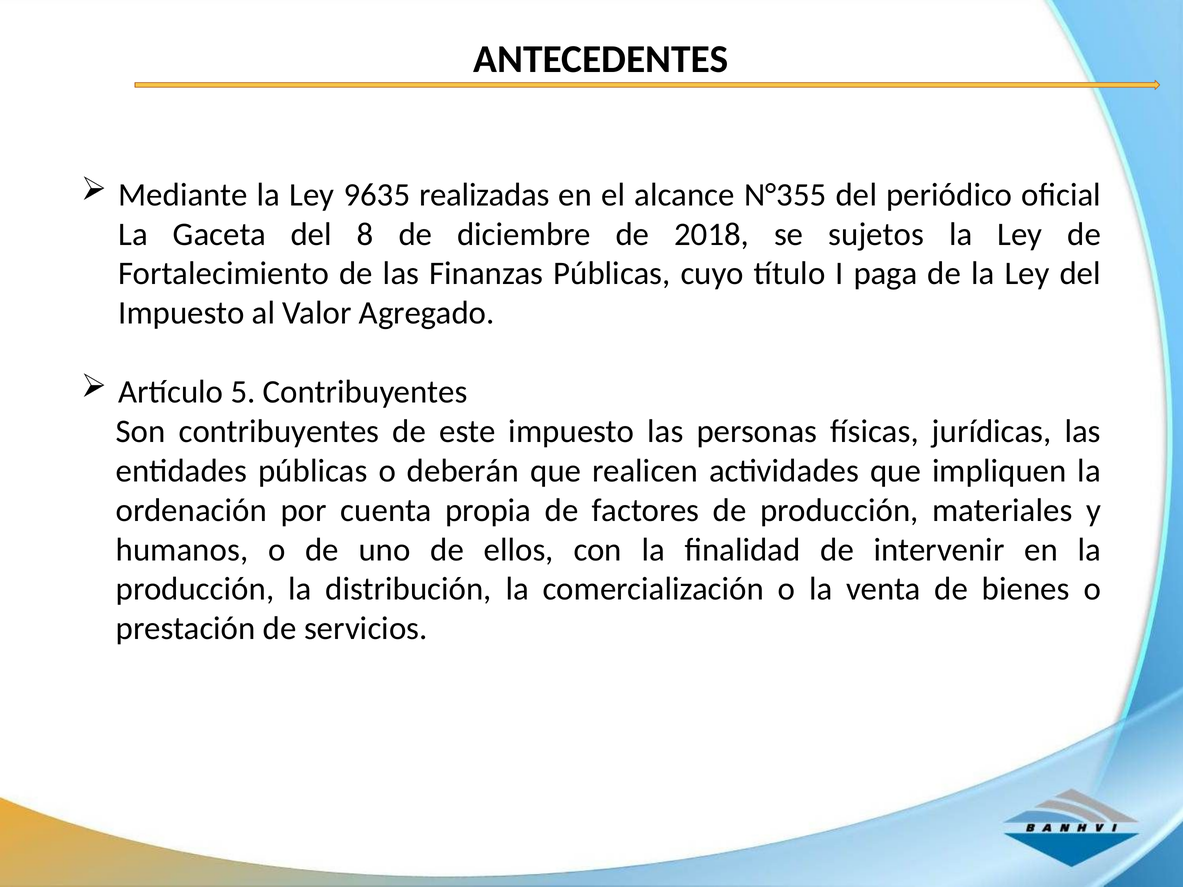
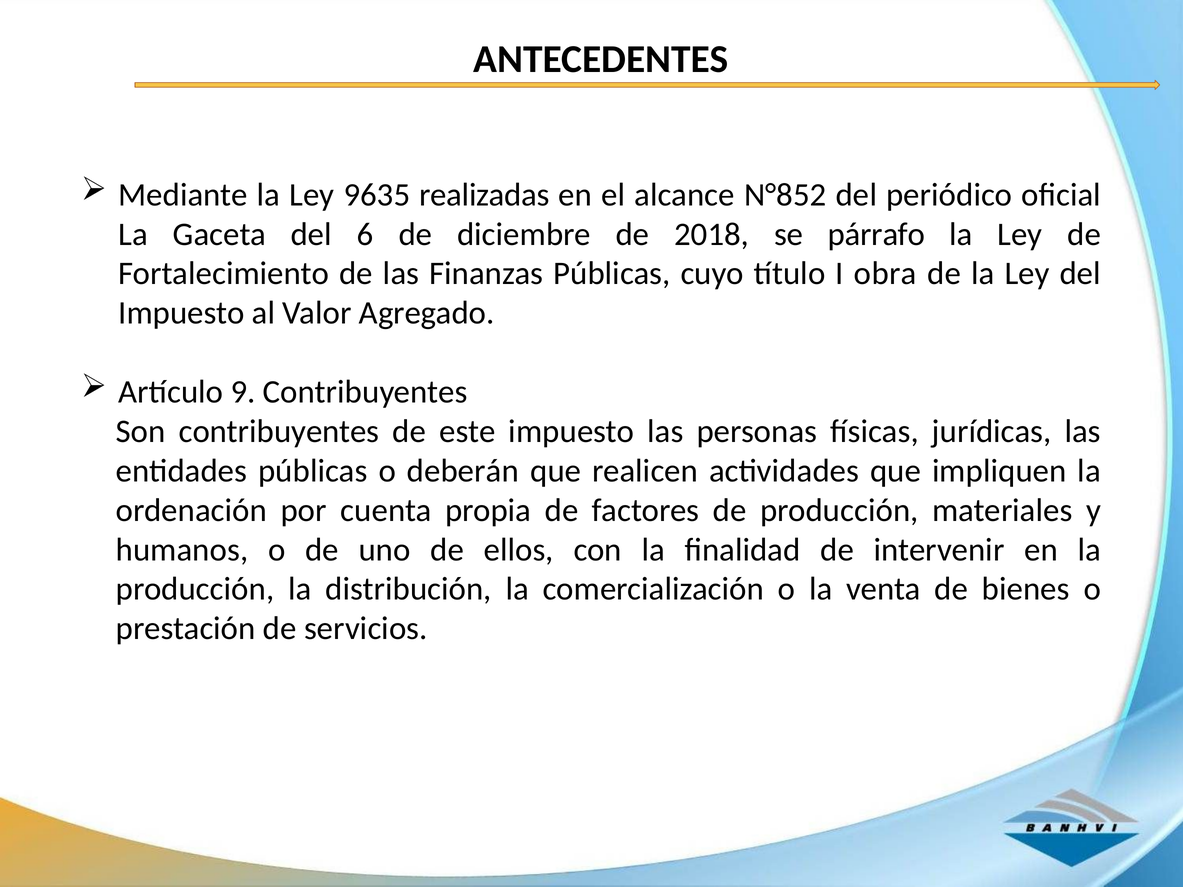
N°355: N°355 -> N°852
8: 8 -> 6
sujetos: sujetos -> párrafo
paga: paga -> obra
5: 5 -> 9
